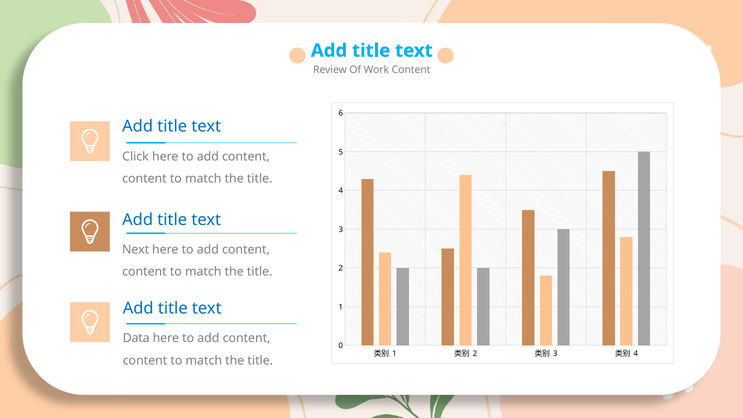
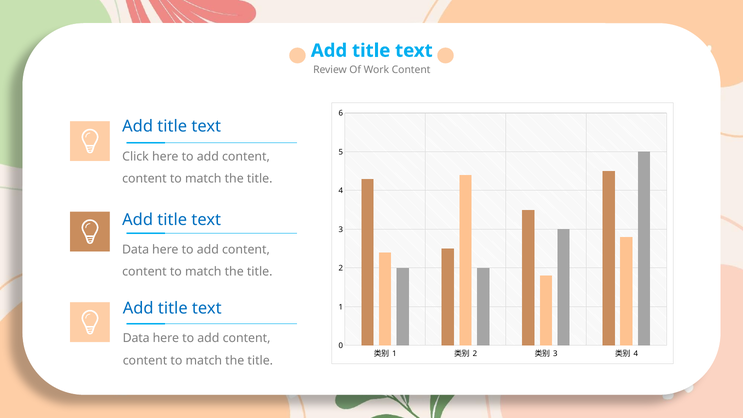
Next at (136, 250): Next -> Data
